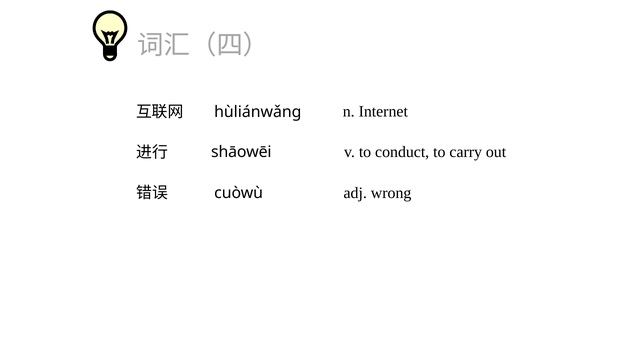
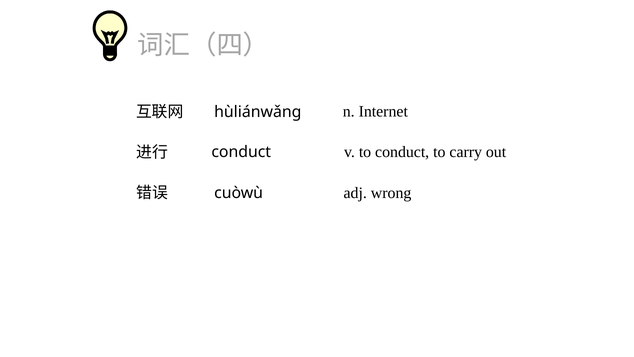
shāowēi at (241, 152): shāowēi -> conduct
